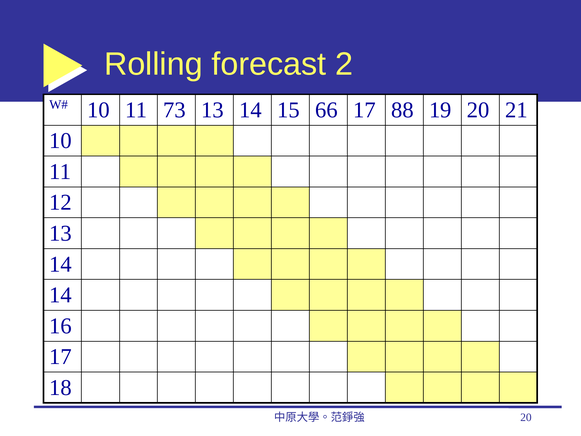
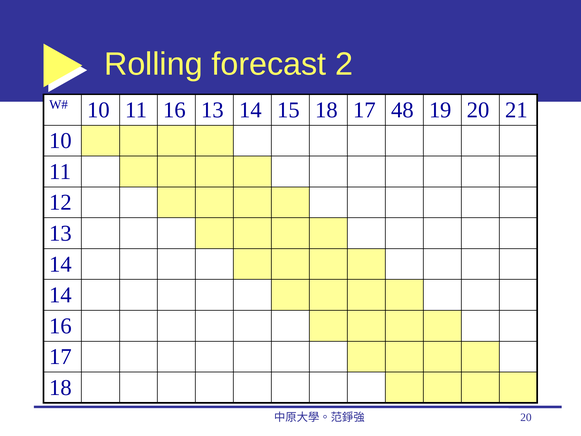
11 73: 73 -> 16
15 66: 66 -> 18
88: 88 -> 48
